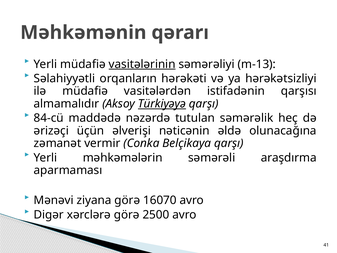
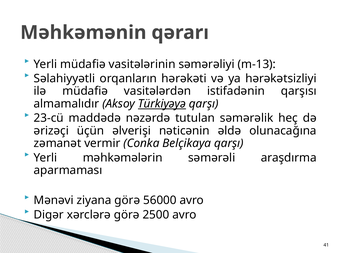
vasitələrinin underline: present -> none
84-cü: 84-cü -> 23-cü
16070: 16070 -> 56000
